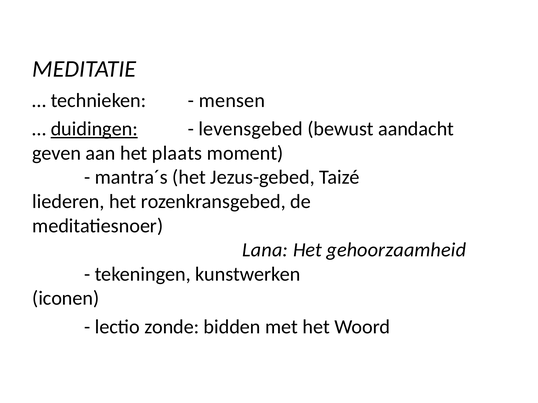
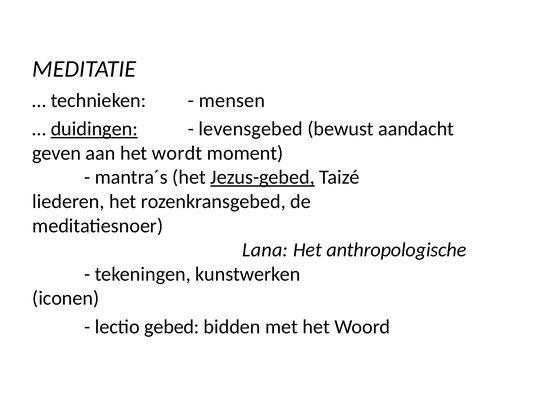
plaats: plaats -> wordt
Jezus-gebed underline: none -> present
gehoorzaamheid: gehoorzaamheid -> anthropologische
zonde: zonde -> gebed
